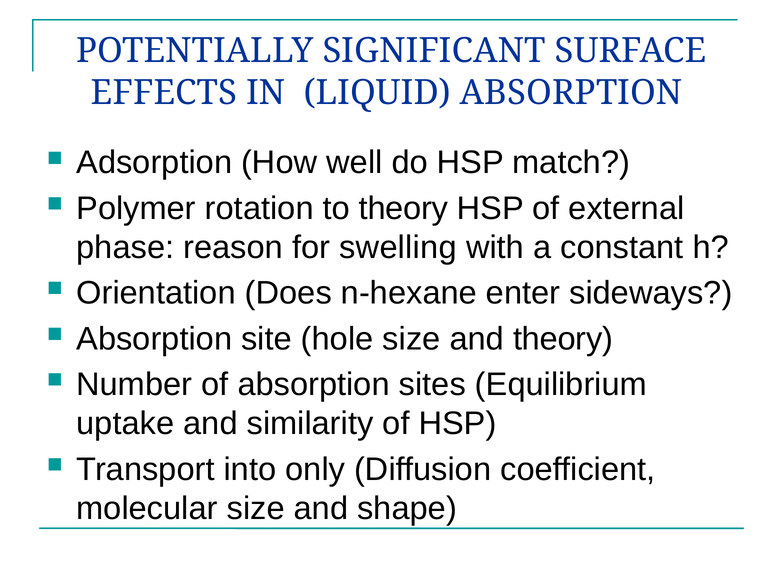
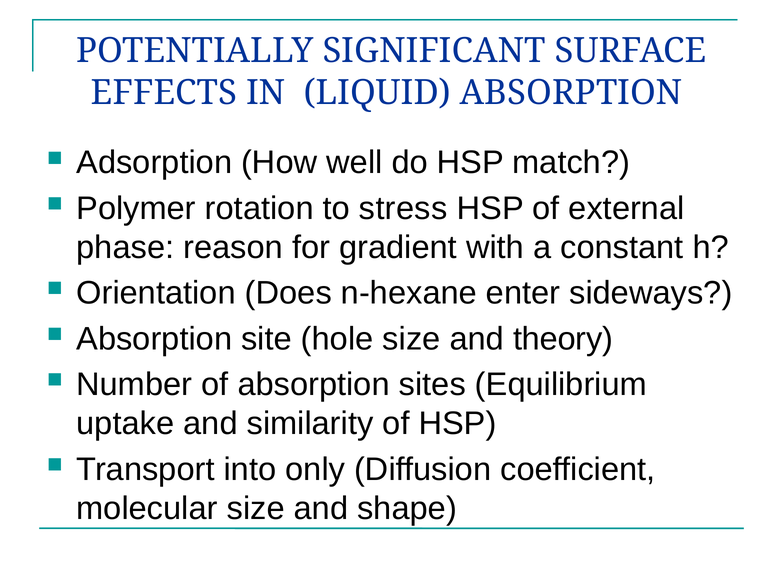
to theory: theory -> stress
swelling: swelling -> gradient
